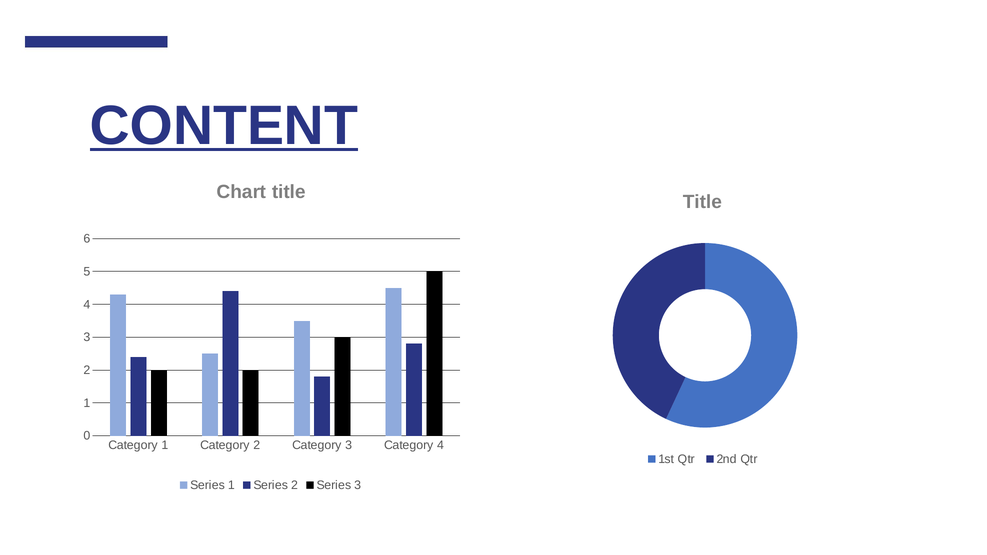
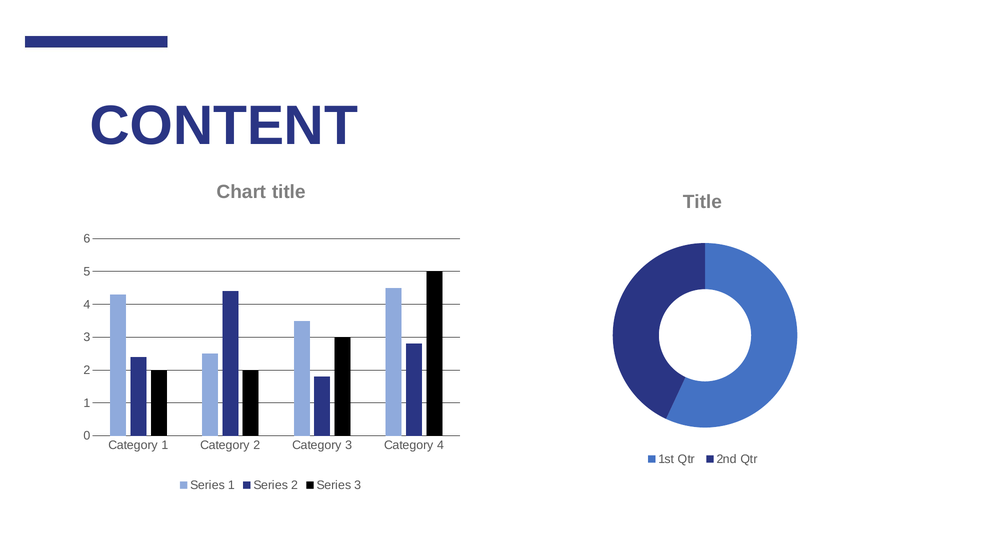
CONTENT underline: present -> none
